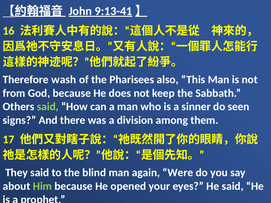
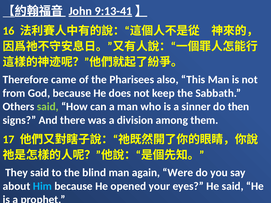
wash: wash -> came
seen: seen -> then
Him colour: light green -> light blue
